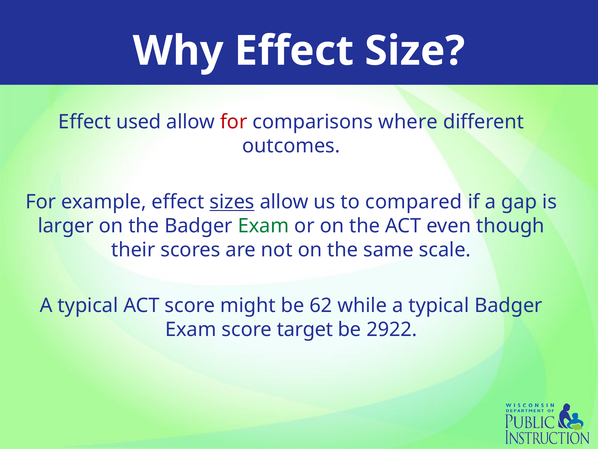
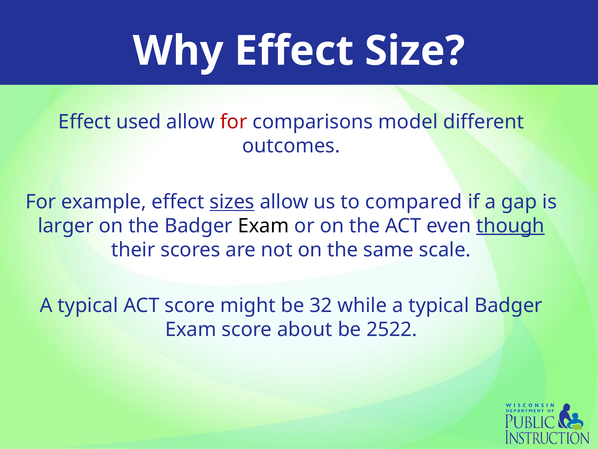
where: where -> model
Exam at (263, 226) colour: green -> black
though underline: none -> present
62: 62 -> 32
target: target -> about
2922: 2922 -> 2522
